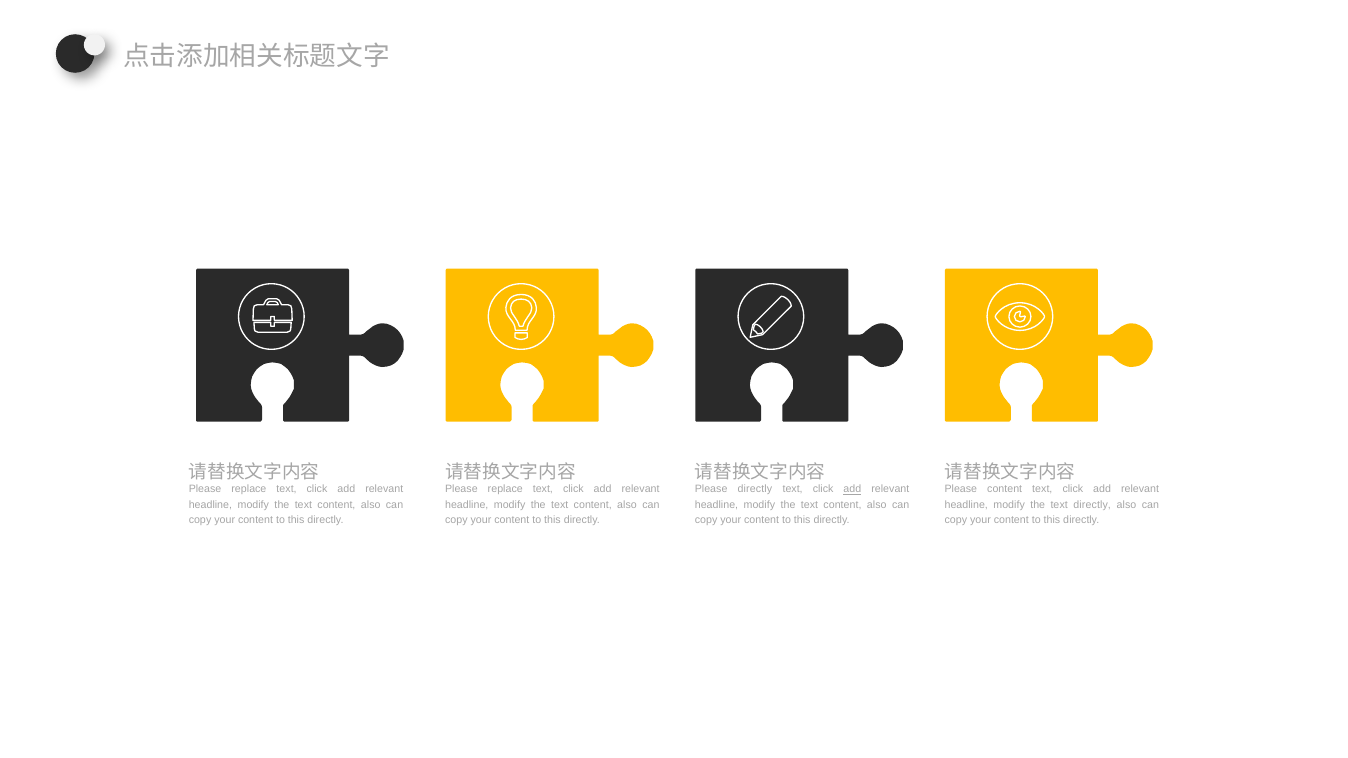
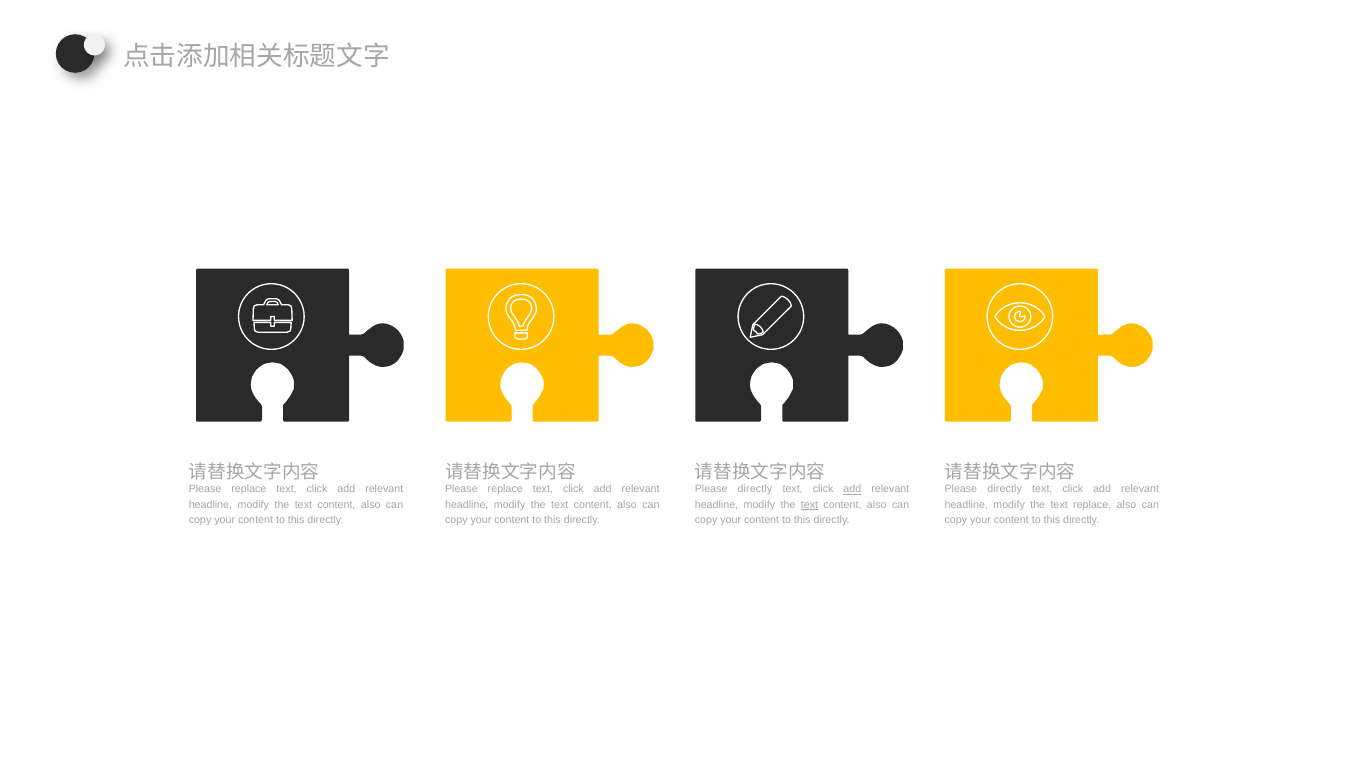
content at (1005, 489): content -> directly
text at (809, 505) underline: none -> present
text directly: directly -> replace
